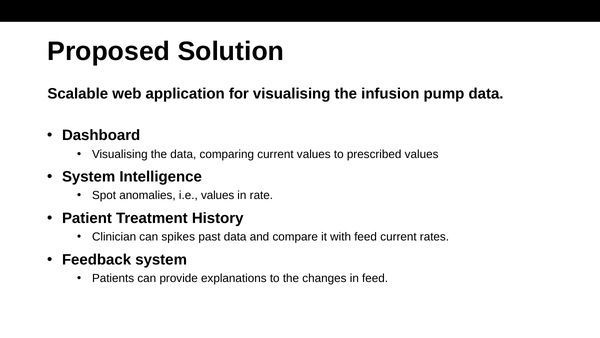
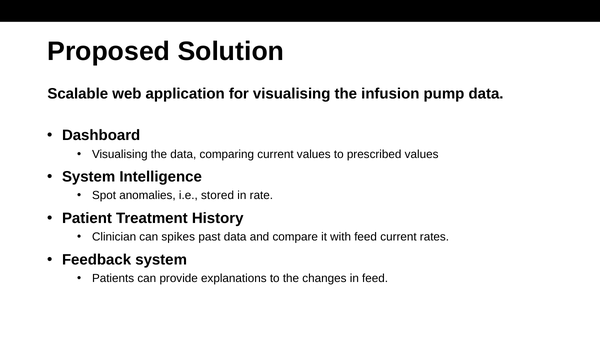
i.e values: values -> stored
